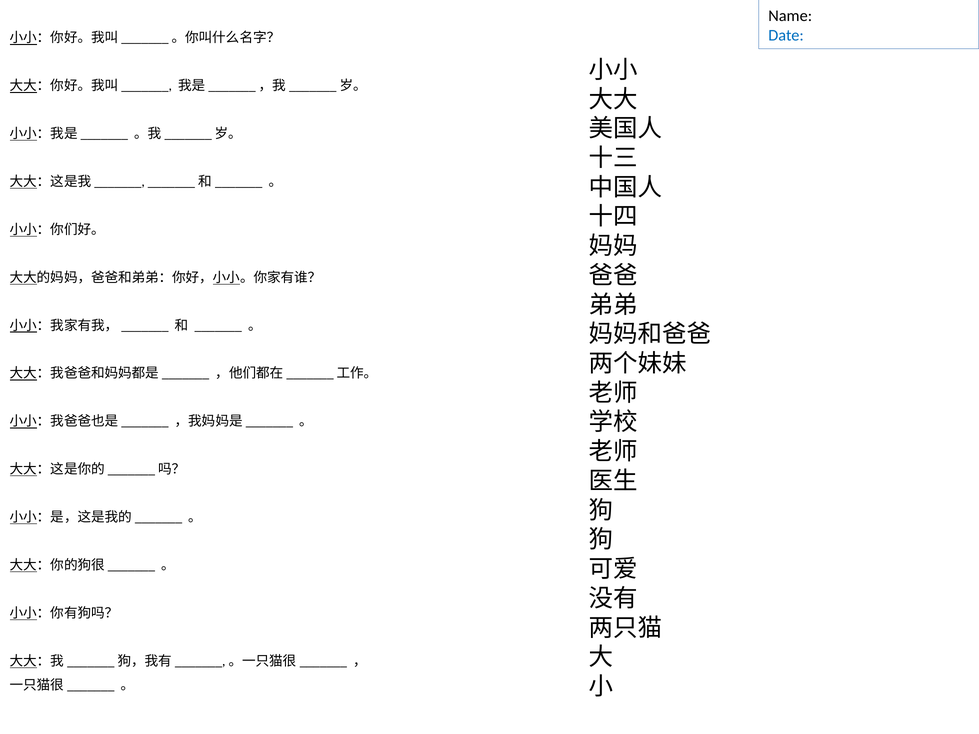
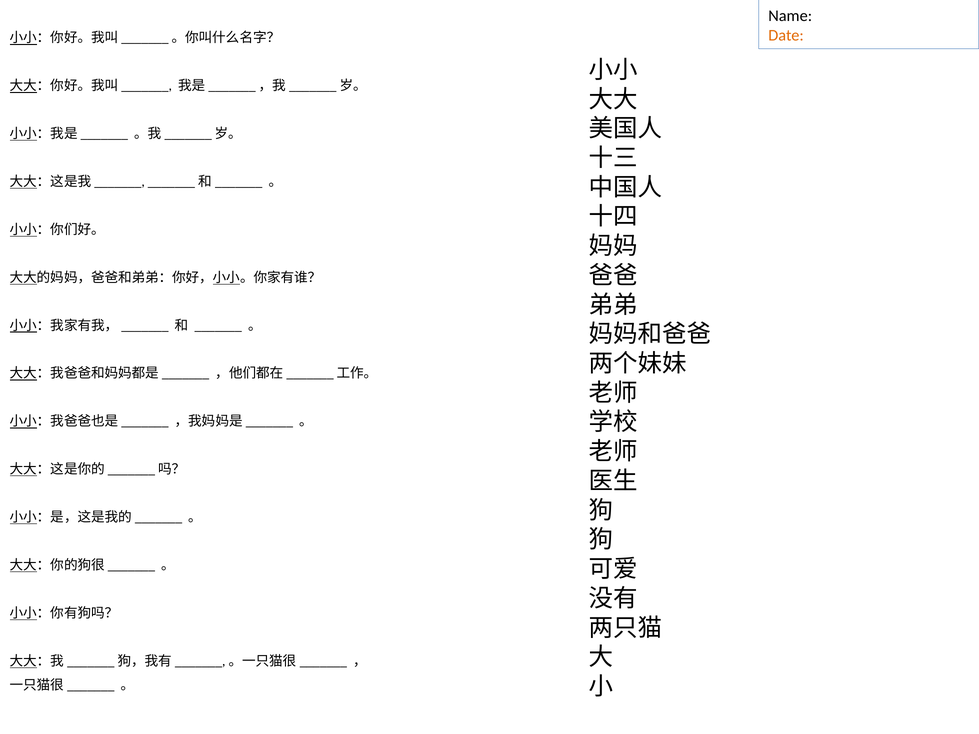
Date colour: blue -> orange
